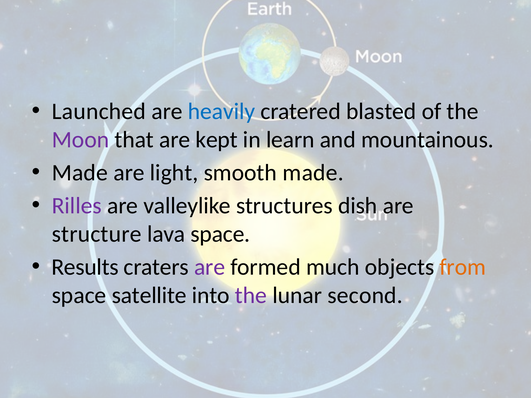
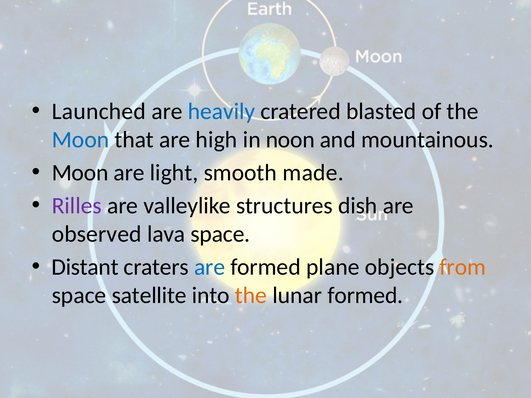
Moon at (80, 140) colour: purple -> blue
kept: kept -> high
learn: learn -> noon
Made at (80, 173): Made -> Moon
structure: structure -> observed
Results: Results -> Distant
are at (210, 267) colour: purple -> blue
much: much -> plane
the at (251, 296) colour: purple -> orange
lunar second: second -> formed
